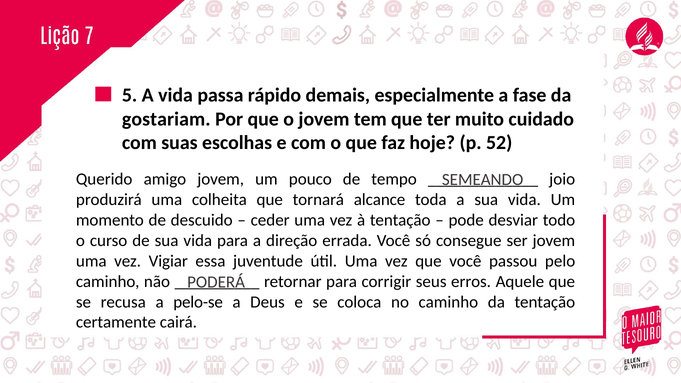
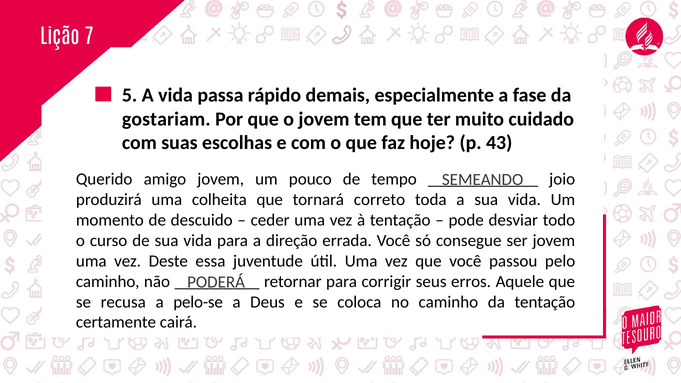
52: 52 -> 43
alcance: alcance -> correto
Vigiar: Vigiar -> Deste
